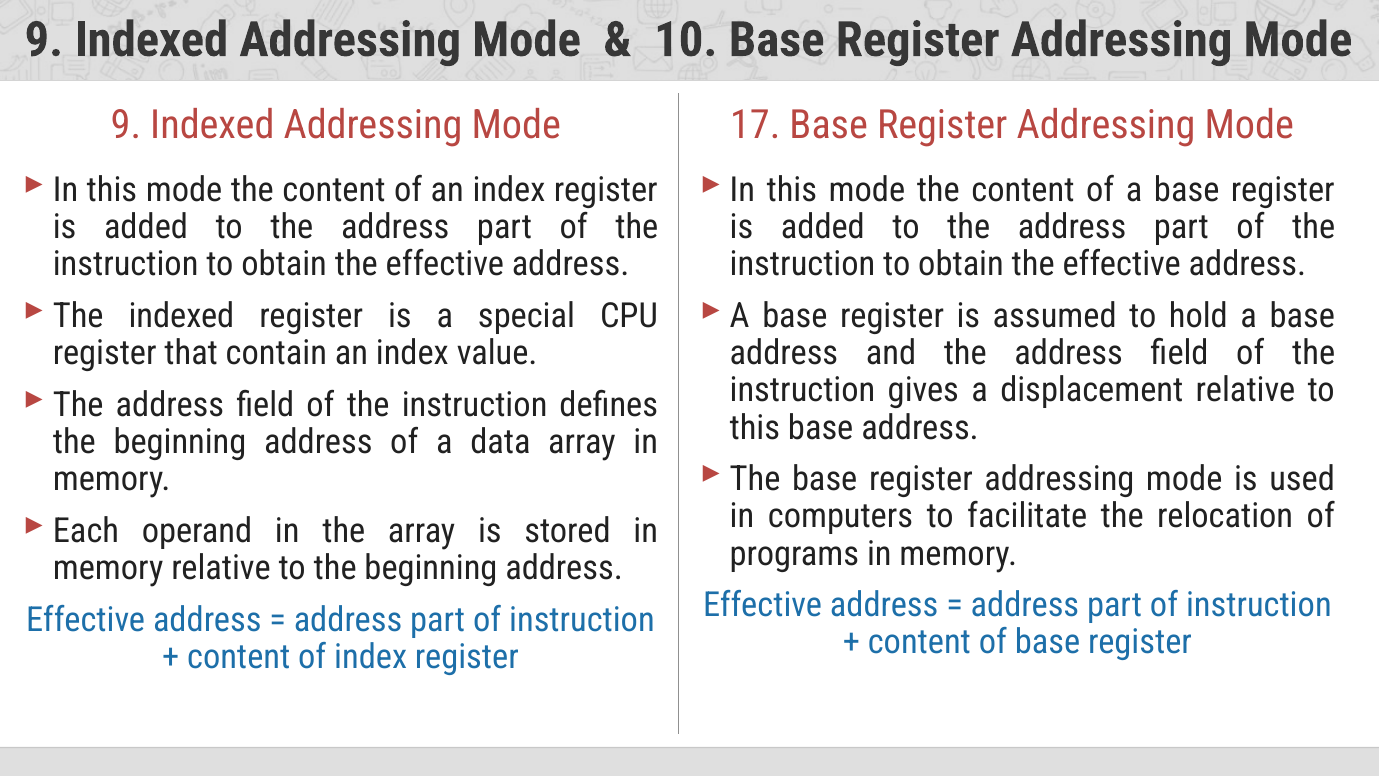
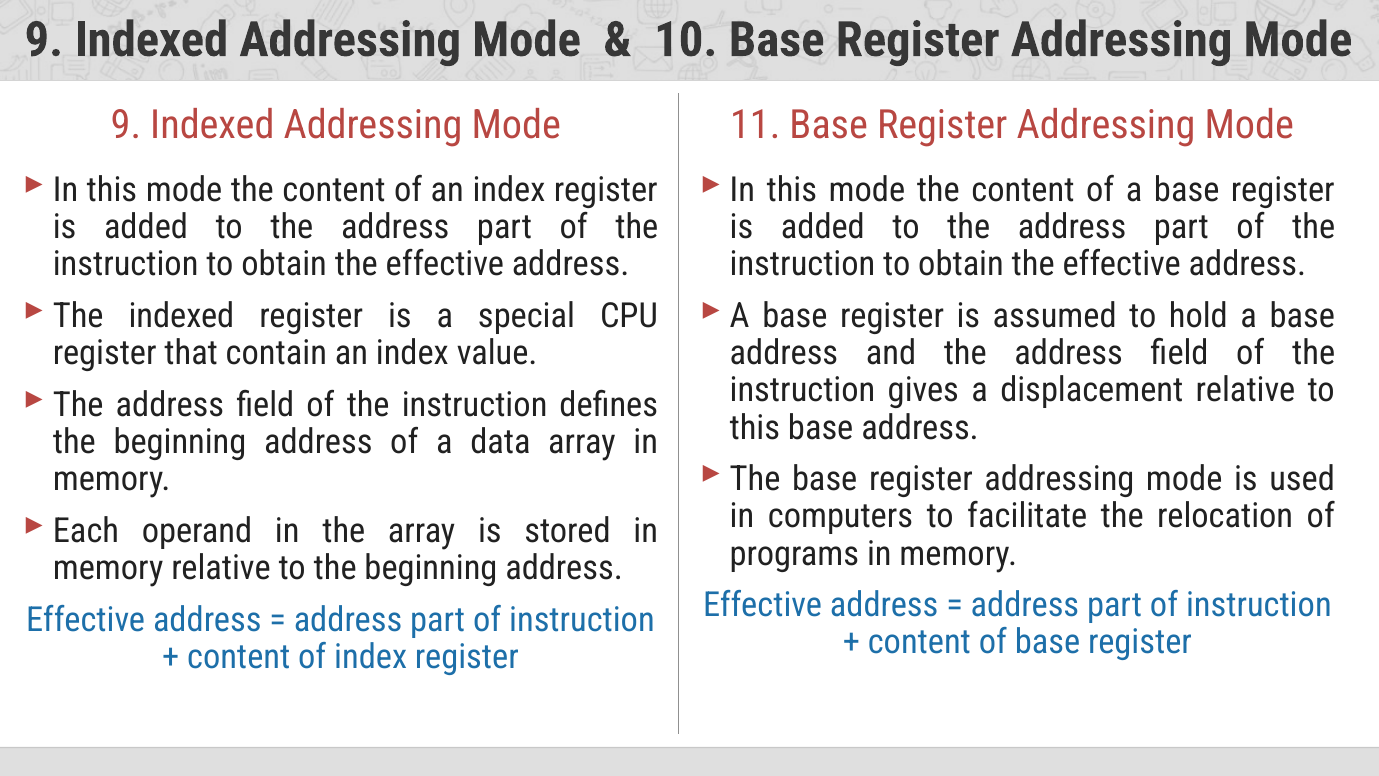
17: 17 -> 11
